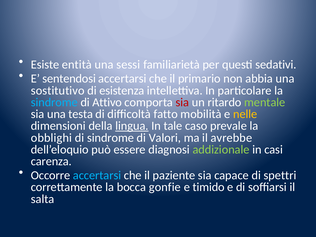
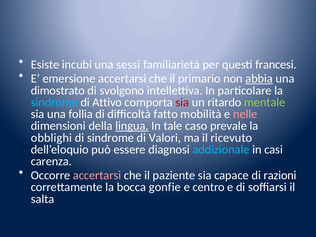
entità: entità -> incubi
sedativi: sedativi -> francesi
sentendosi: sentendosi -> emersione
abbia underline: none -> present
sostitutivo: sostitutivo -> dimostrato
esistenza: esistenza -> svolgono
testa: testa -> follia
nelle colour: yellow -> pink
avrebbe: avrebbe -> ricevuto
addizionale colour: light green -> light blue
accertarsi at (97, 175) colour: light blue -> pink
spettri: spettri -> razioni
timido: timido -> centro
